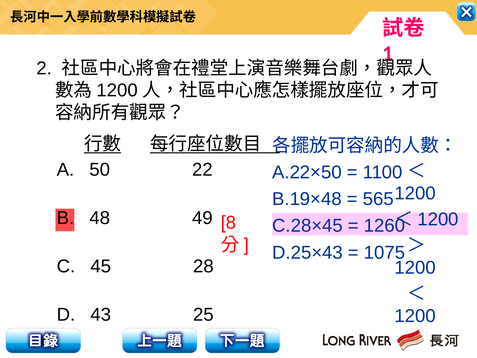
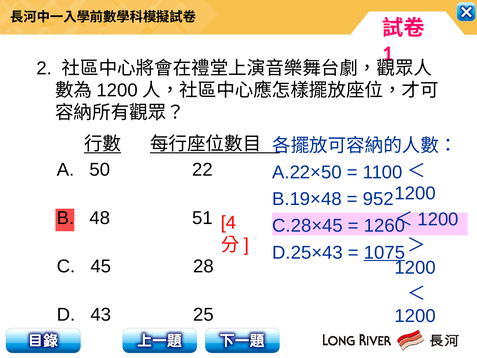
565: 565 -> 952
49: 49 -> 51
8: 8 -> 4
1075 underline: none -> present
